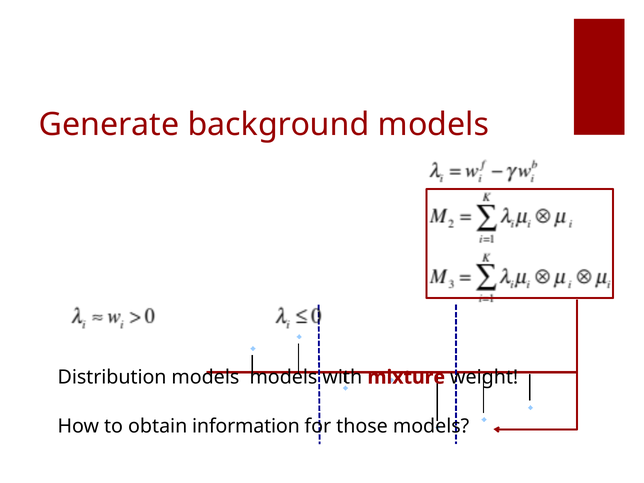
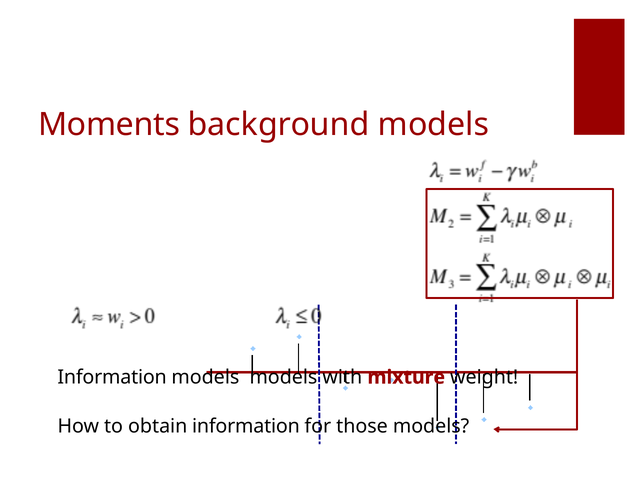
Generate: Generate -> Moments
Distribution at (112, 377): Distribution -> Information
